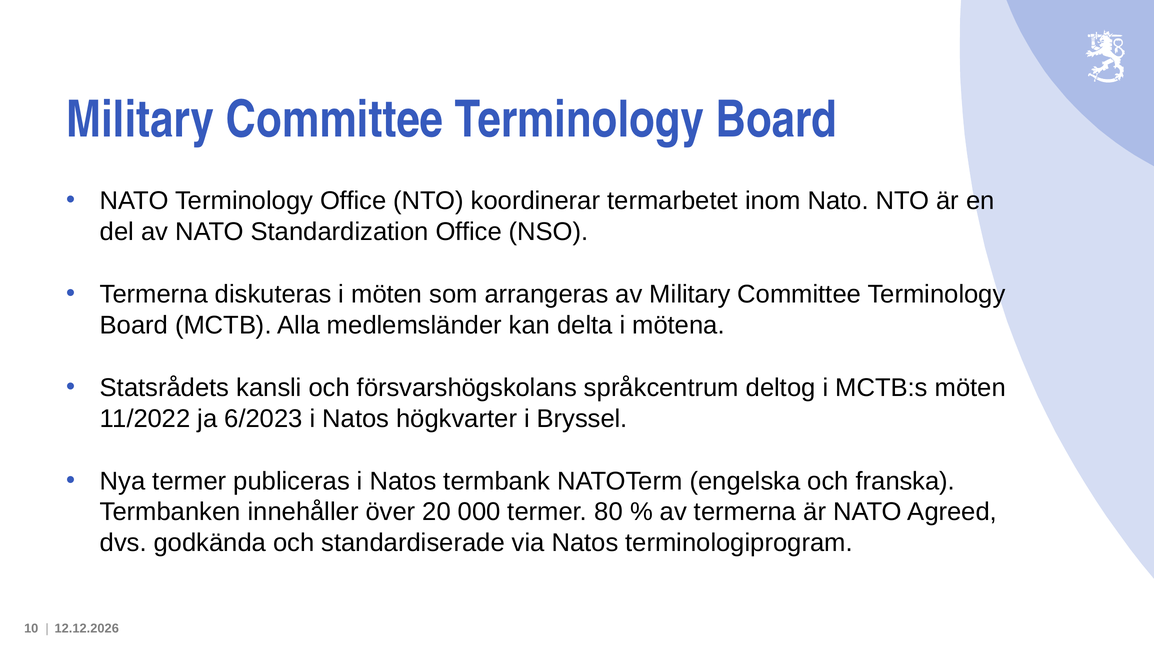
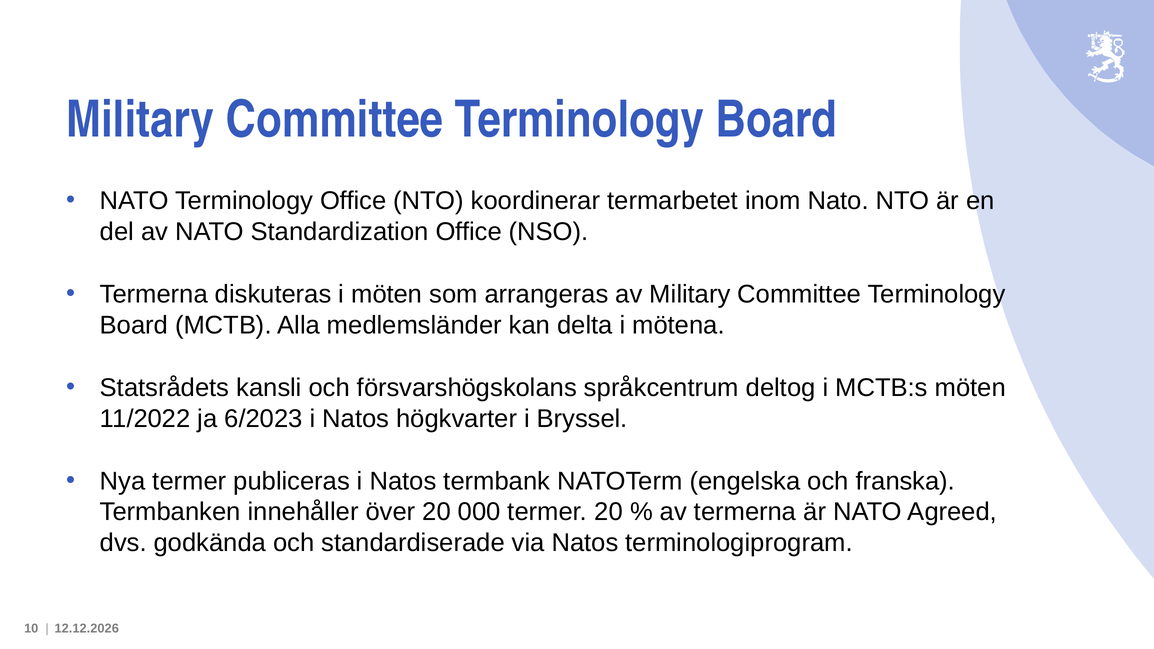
termer 80: 80 -> 20
